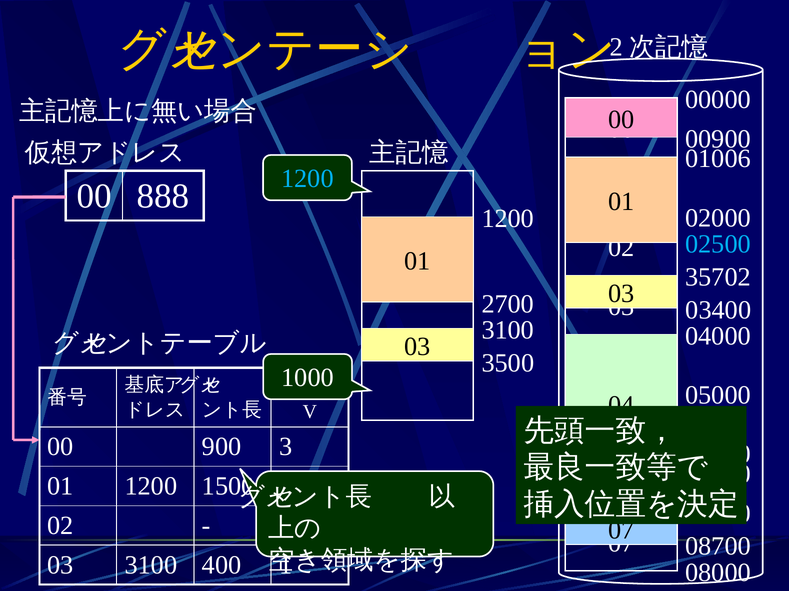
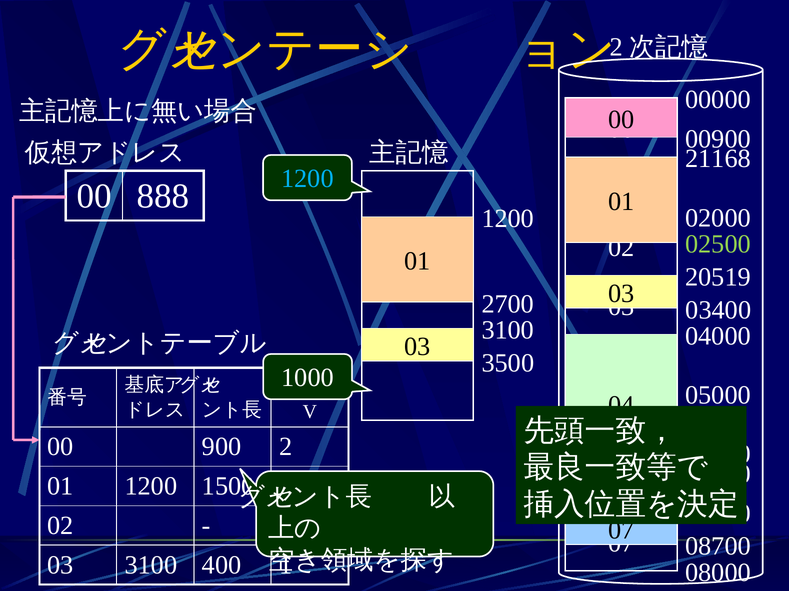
01006: 01006 -> 21168
02500 colour: light blue -> light green
35702: 35702 -> 20519
3: 3 -> 2
